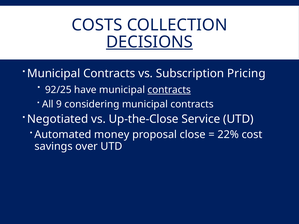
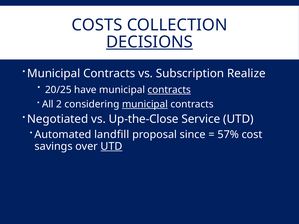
Pricing: Pricing -> Realize
92/25: 92/25 -> 20/25
9: 9 -> 2
municipal at (145, 104) underline: none -> present
money: money -> landfill
close: close -> since
22%: 22% -> 57%
UTD at (111, 146) underline: none -> present
